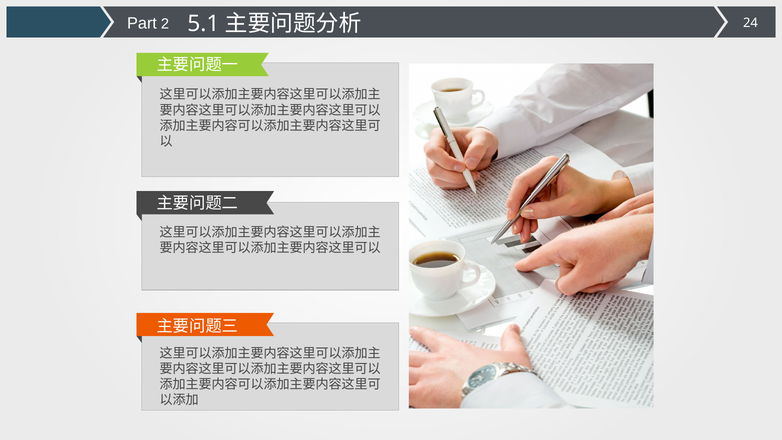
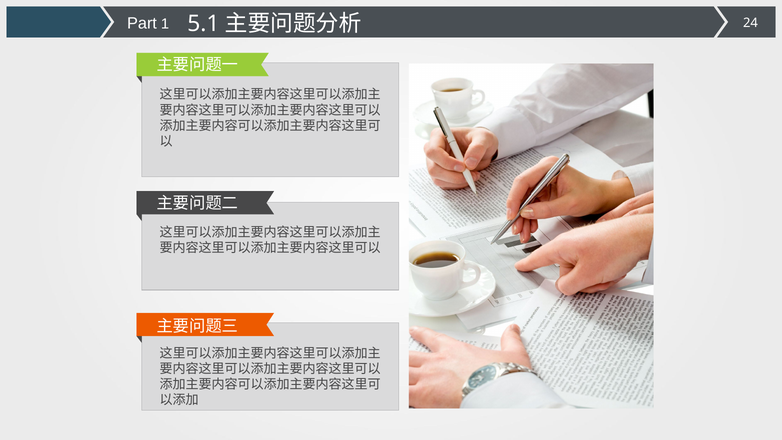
2: 2 -> 1
